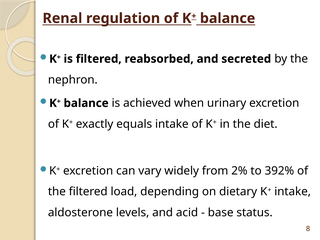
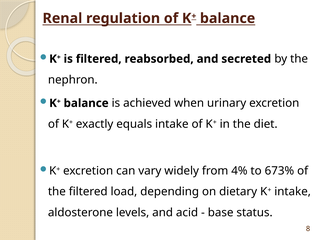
2%: 2% -> 4%
392%: 392% -> 673%
